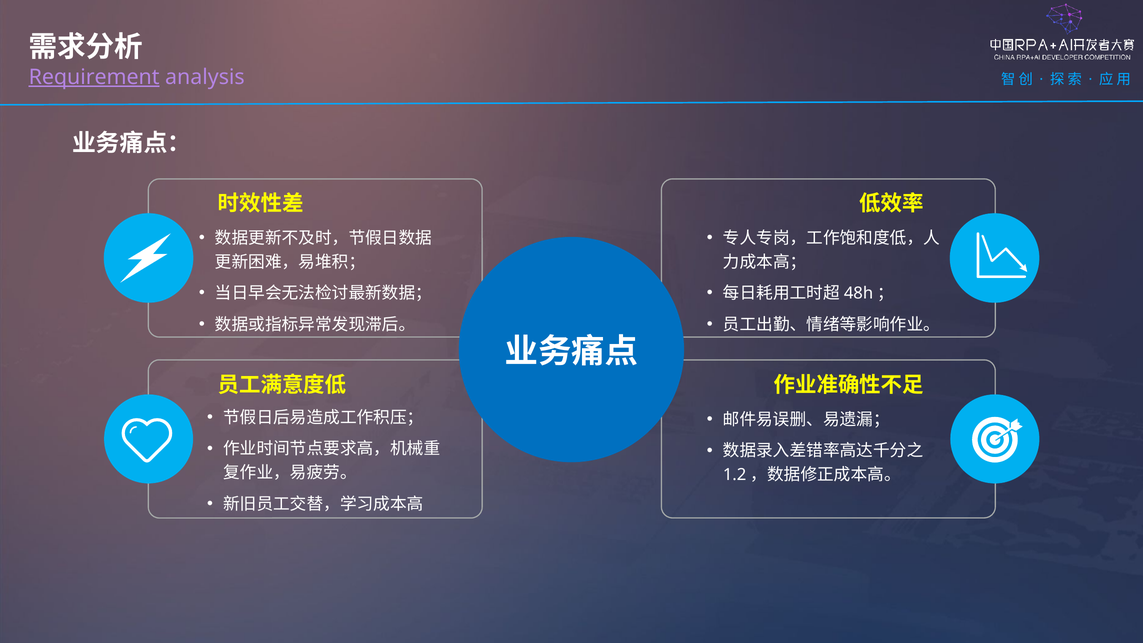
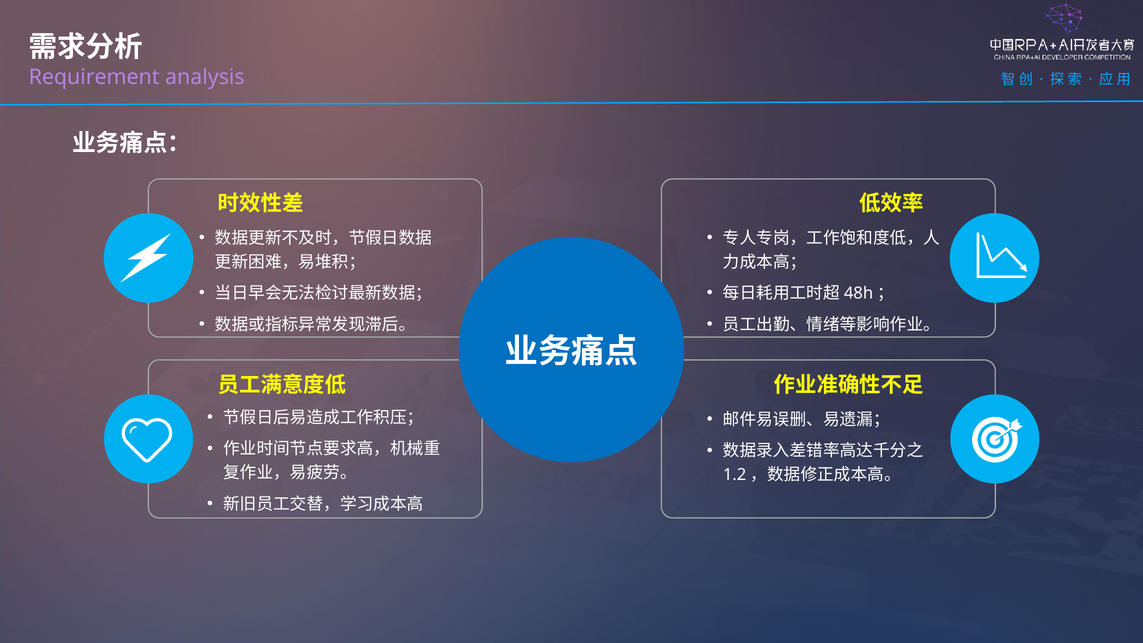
Requirement underline: present -> none
